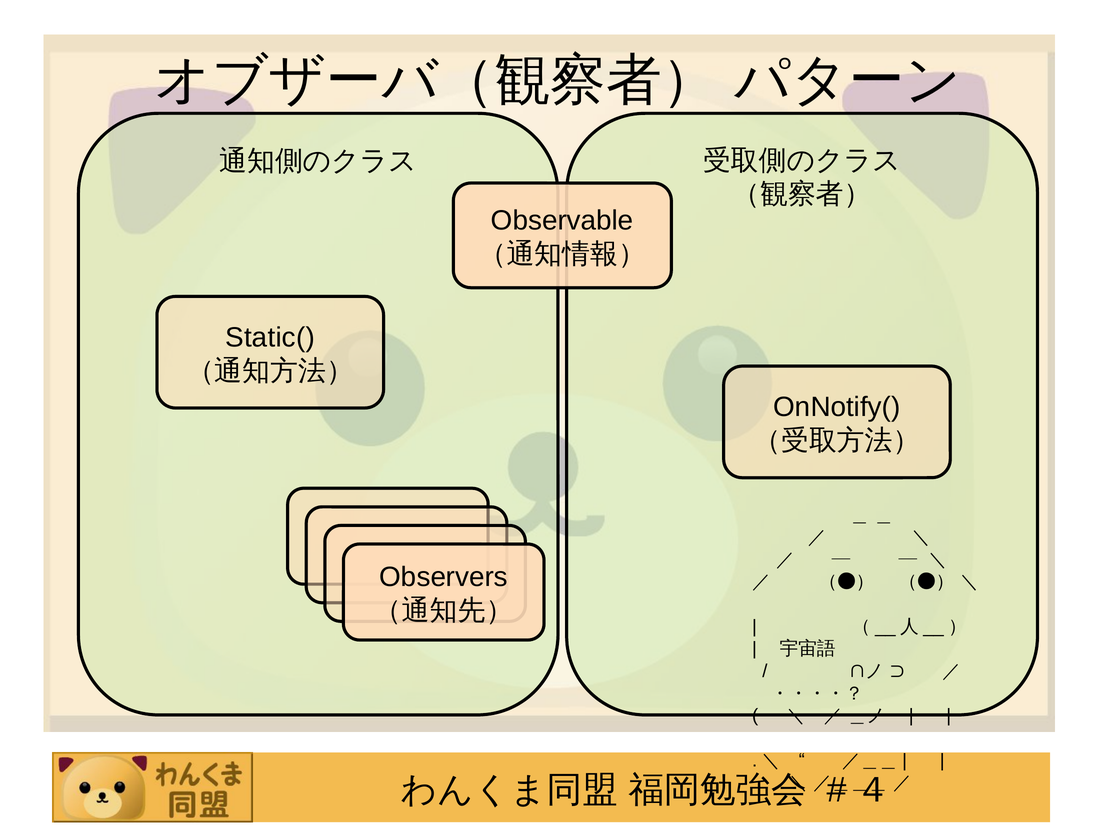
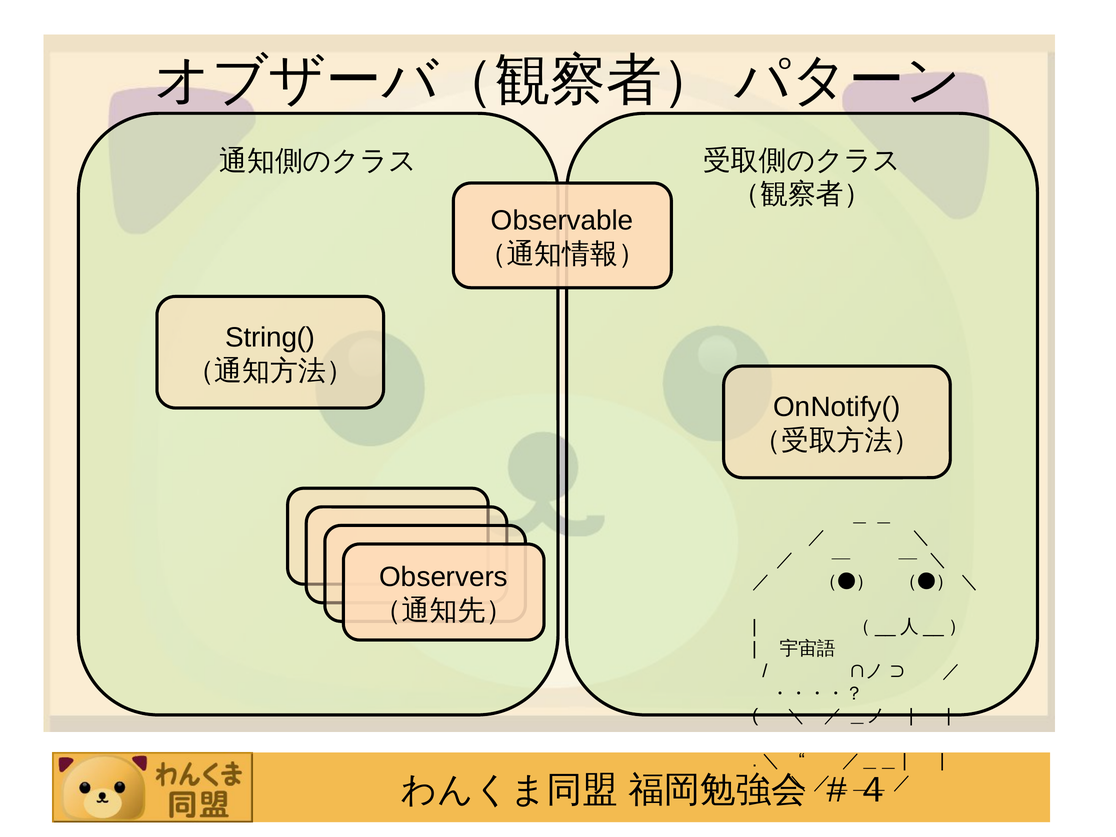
Static(: Static( -> String(
